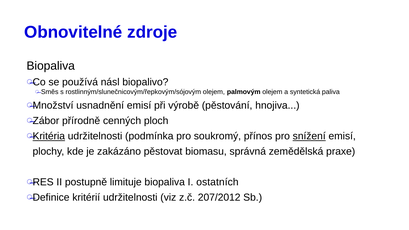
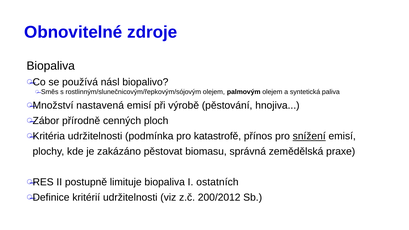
usnadnění: usnadnění -> nastavená
Kritéria underline: present -> none
soukromý: soukromý -> katastrofě
207/2012: 207/2012 -> 200/2012
